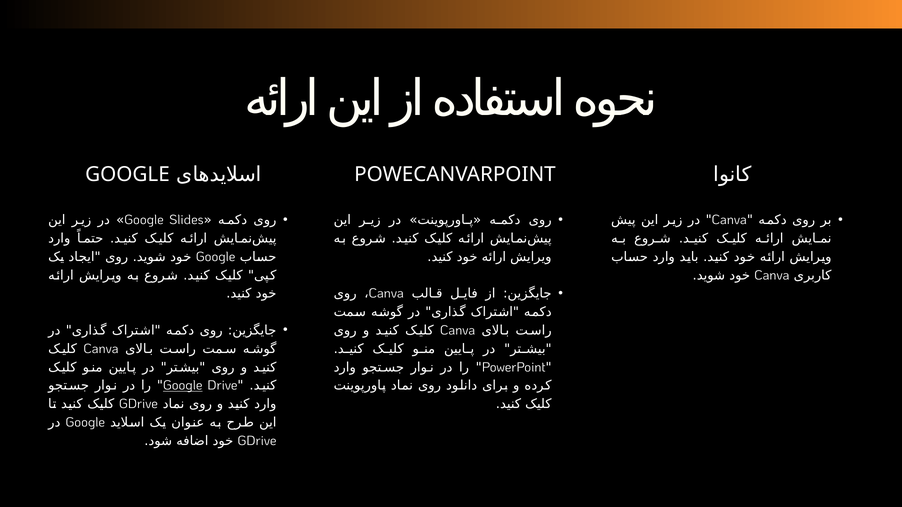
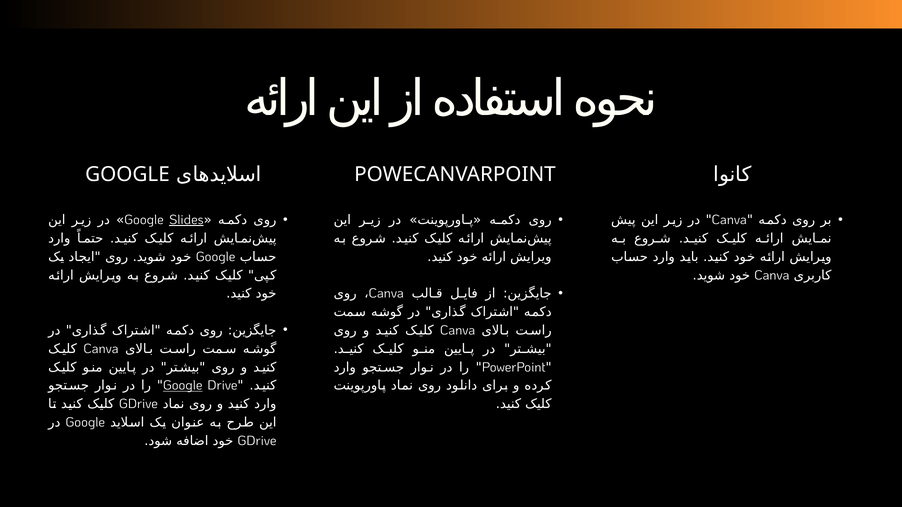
Slides underline: none -> present
